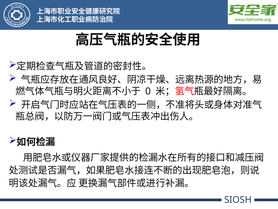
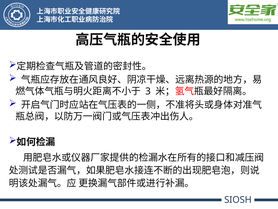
0: 0 -> 3
